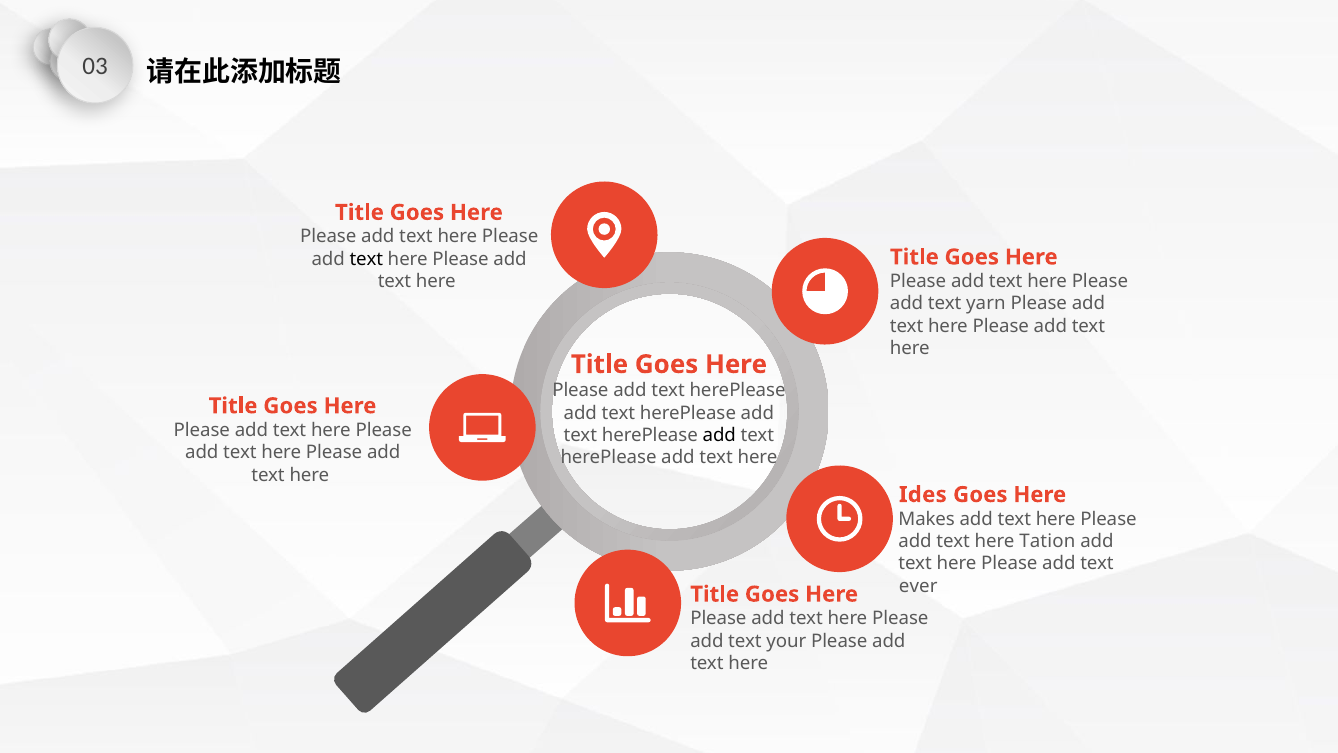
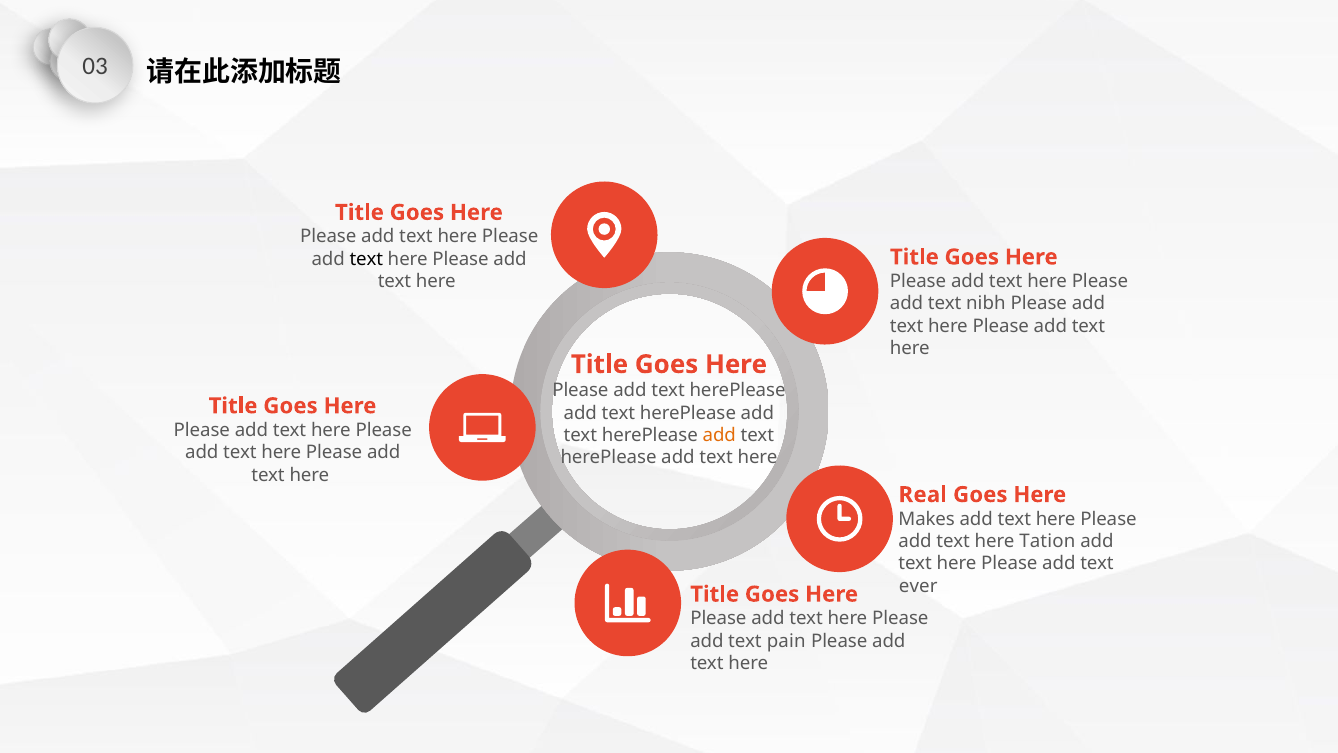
yarn: yarn -> nibh
add at (719, 435) colour: black -> orange
Ides: Ides -> Real
your: your -> pain
